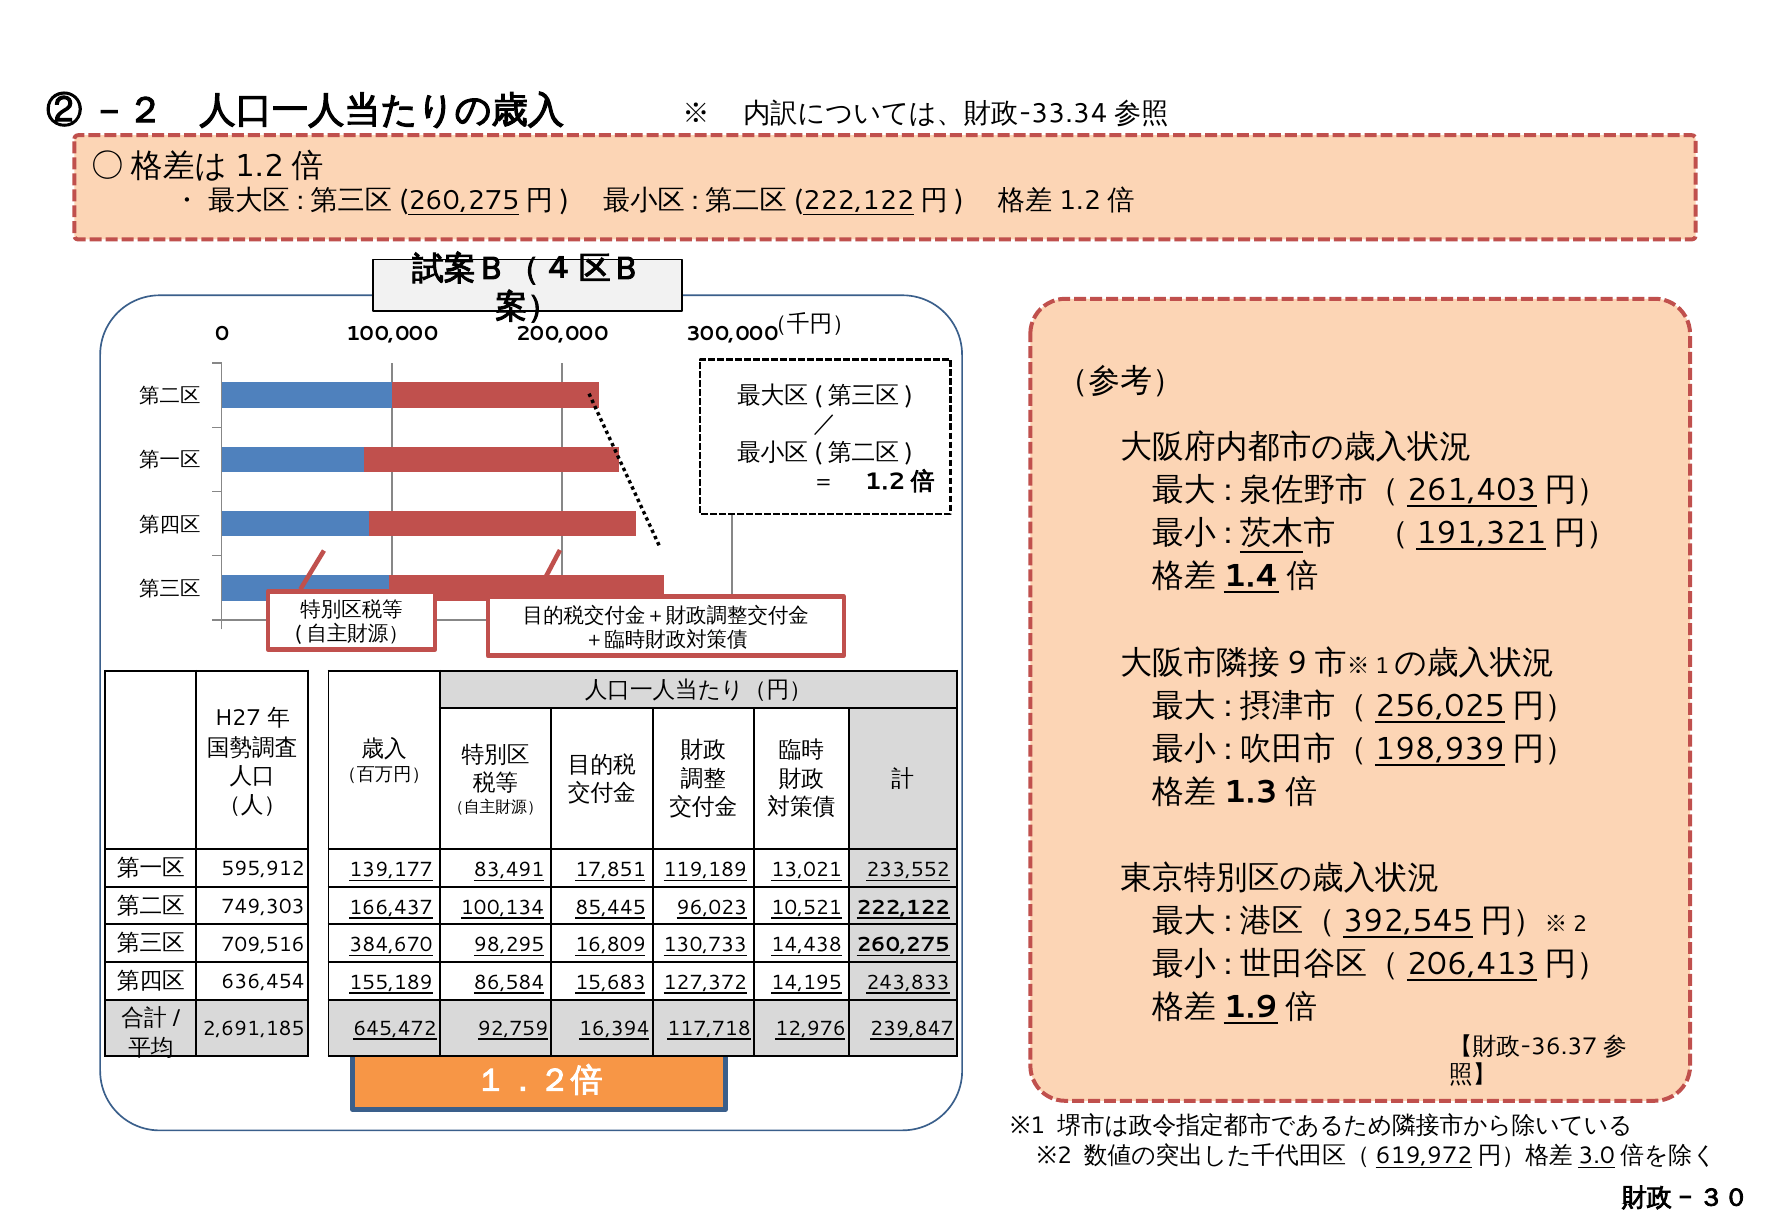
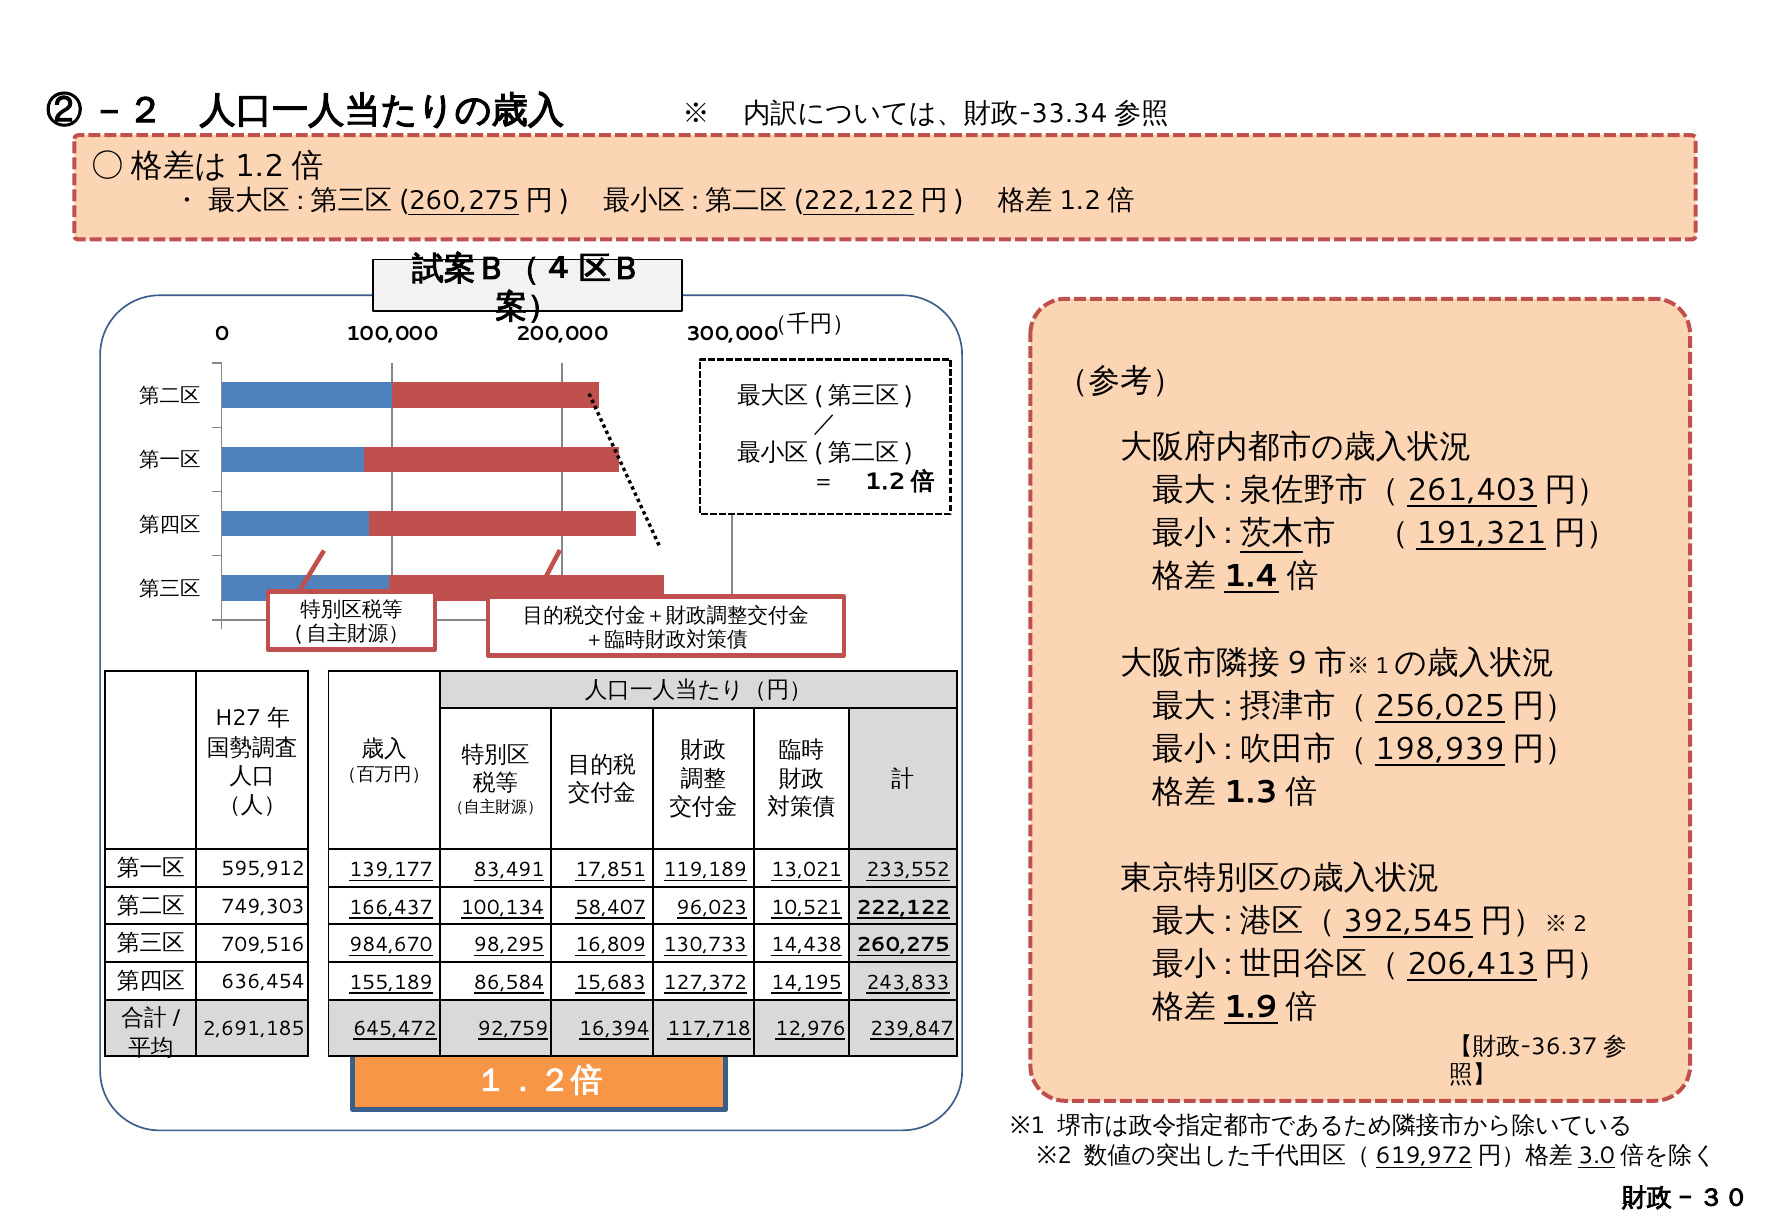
85,445: 85,445 -> 58,407
384,670: 384,670 -> 984,670
